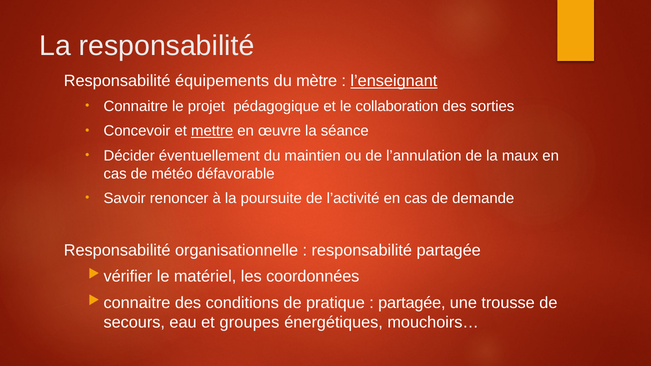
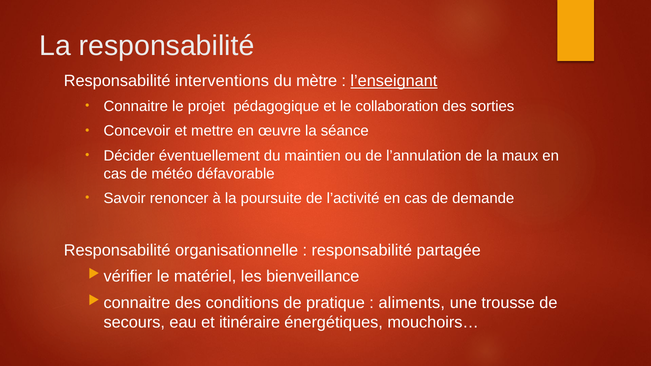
équipements: équipements -> interventions
mettre underline: present -> none
coordonnées: coordonnées -> bienveillance
partagée at (412, 303): partagée -> aliments
groupes: groupes -> itinéraire
